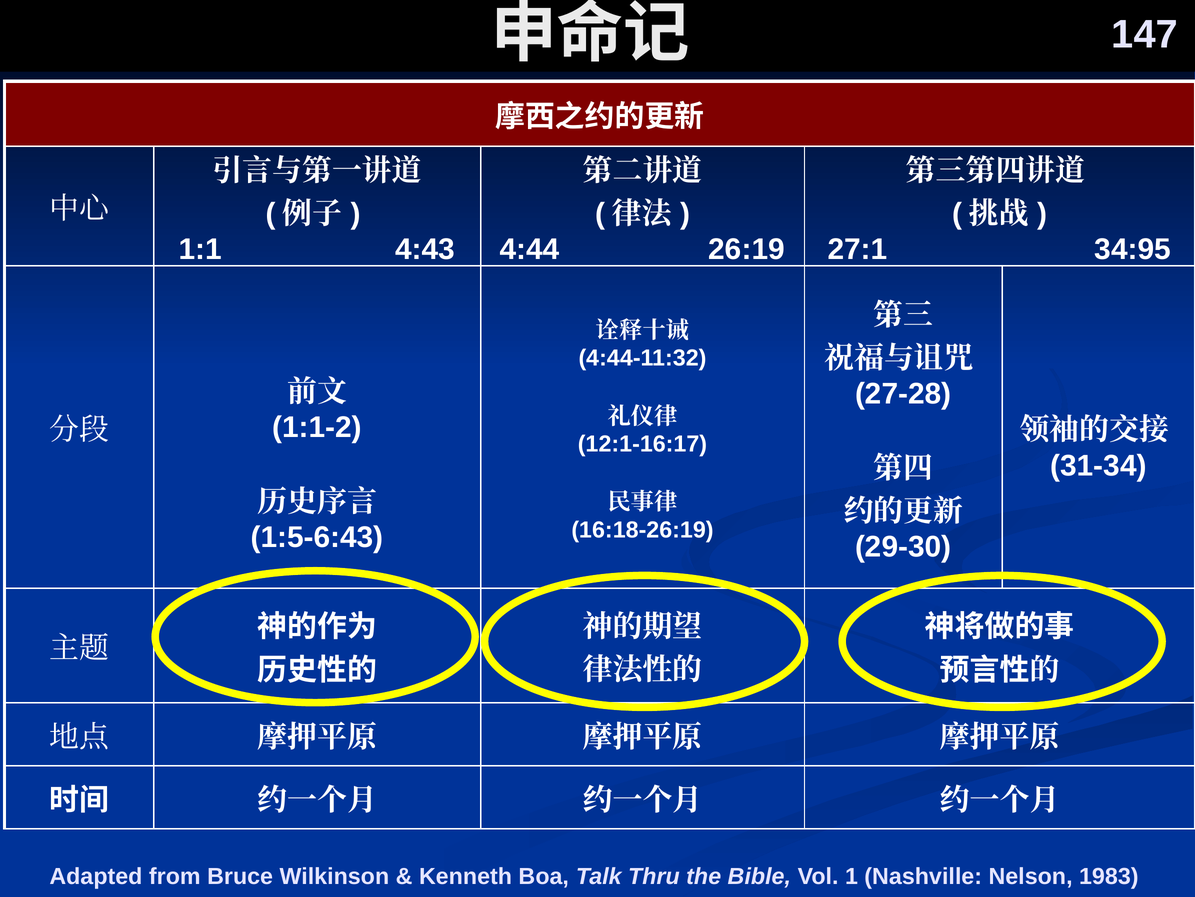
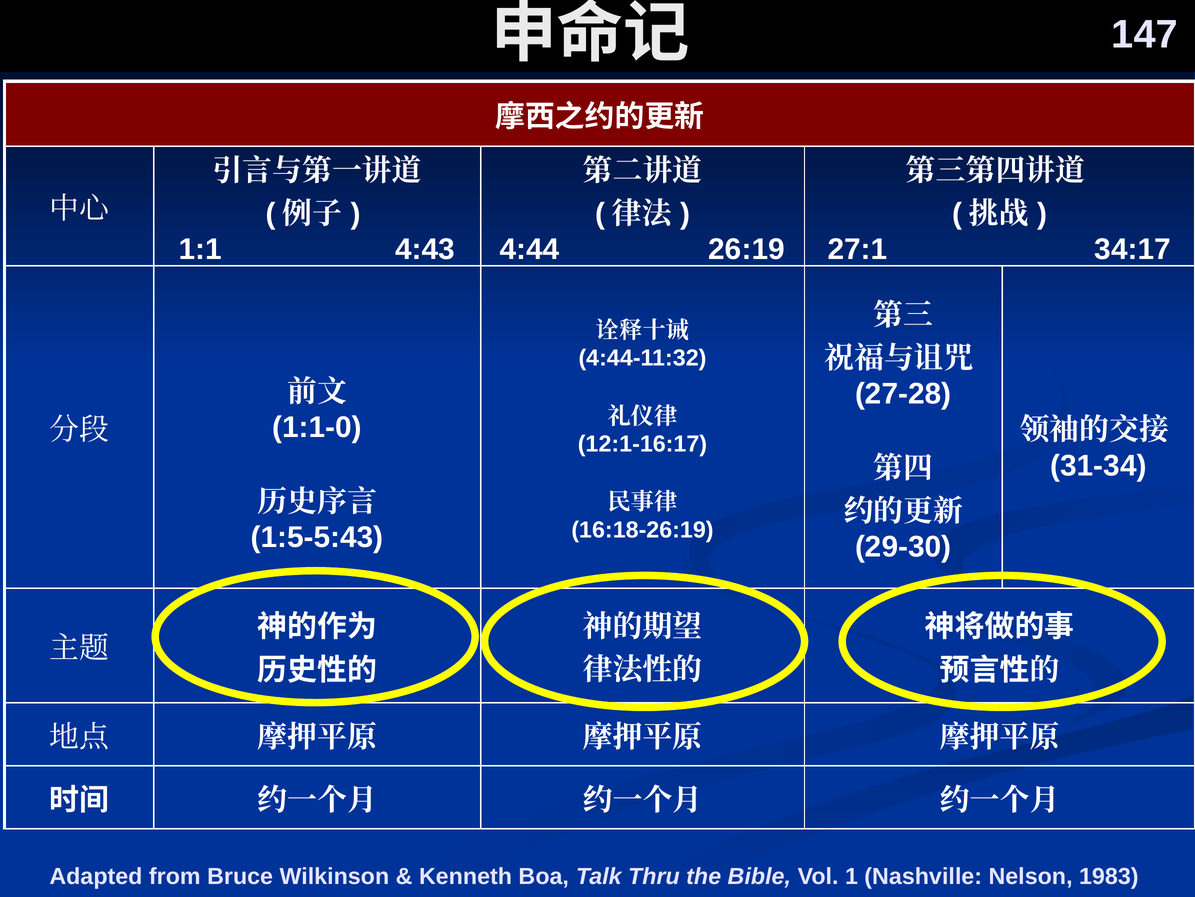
34:95: 34:95 -> 34:17
1:1-2: 1:1-2 -> 1:1-0
1:5-6:43: 1:5-6:43 -> 1:5-5:43
